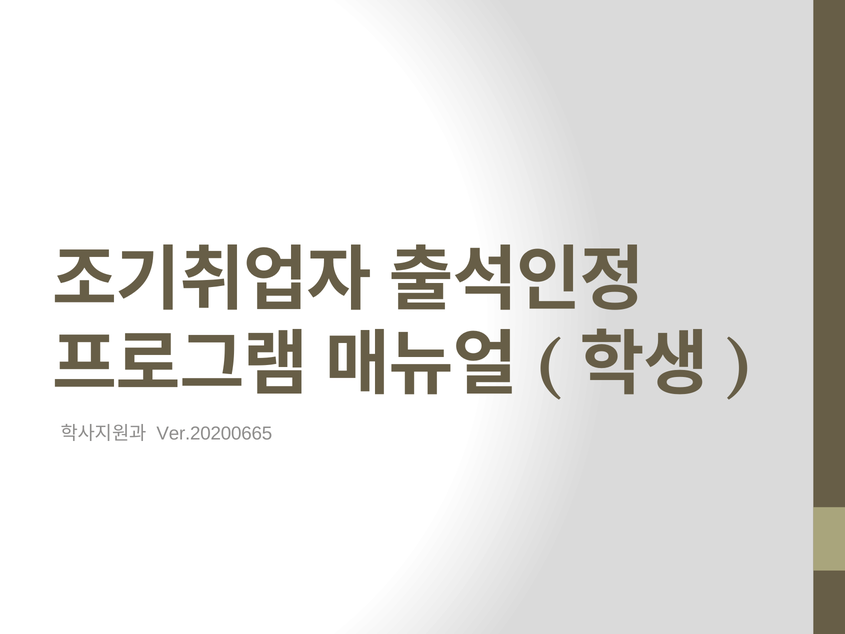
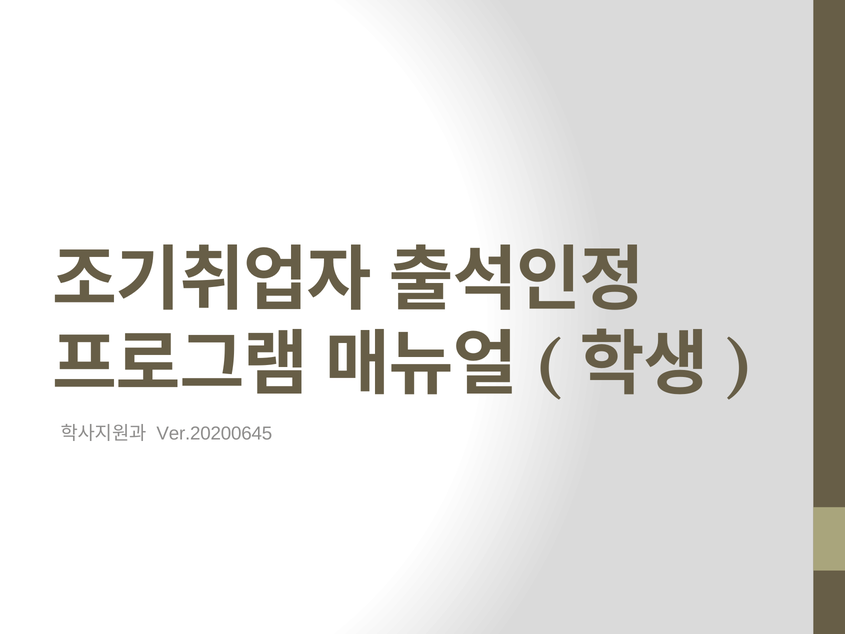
Ver.20200665: Ver.20200665 -> Ver.20200645
